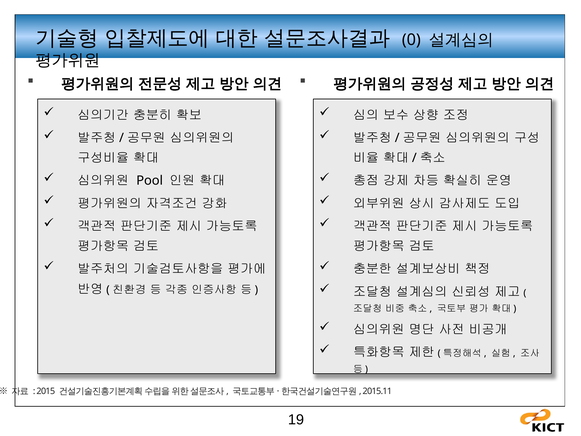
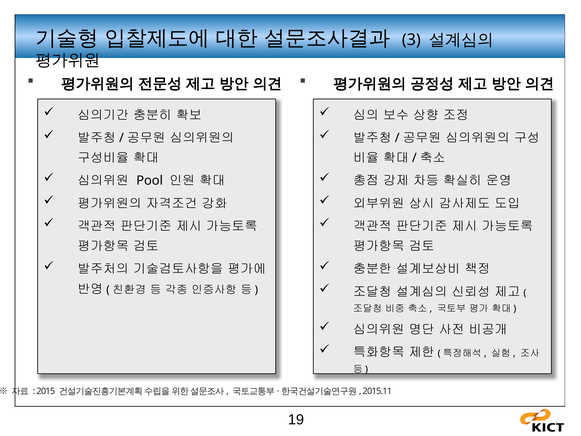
0: 0 -> 3
